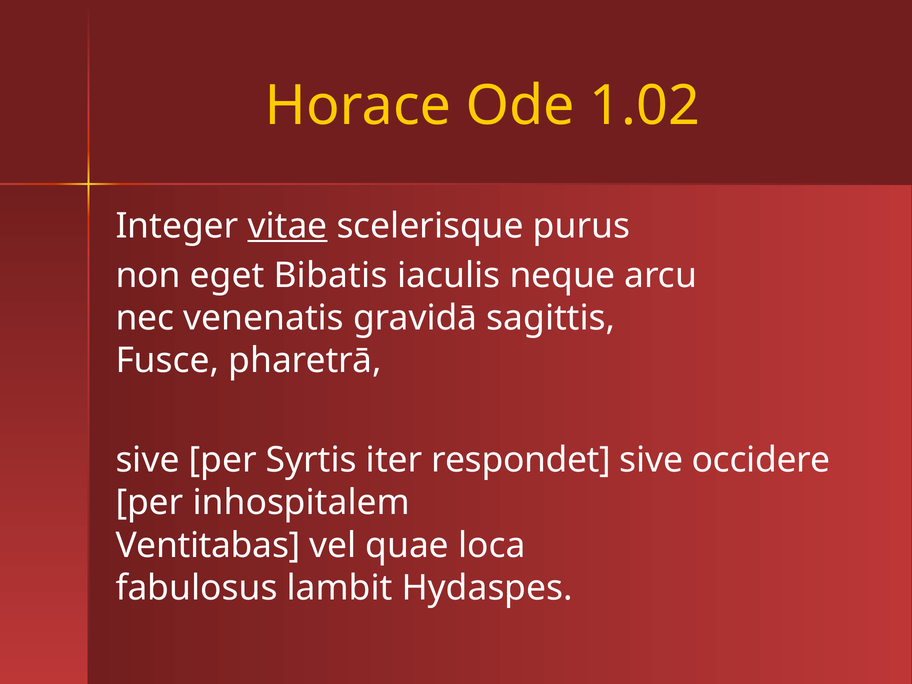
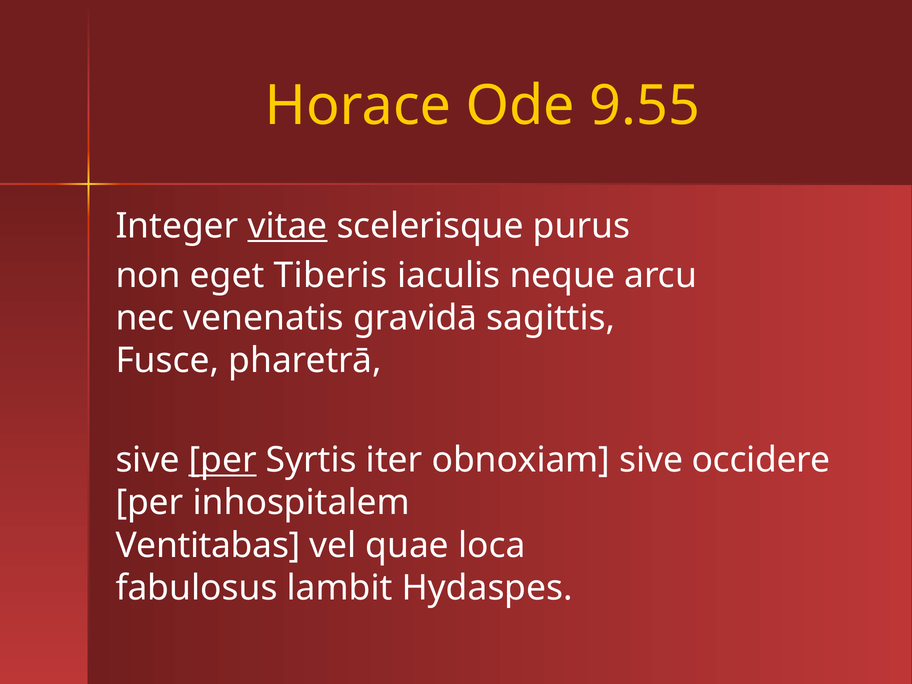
1.02: 1.02 -> 9.55
Bibatis: Bibatis -> Tiberis
per at (223, 460) underline: none -> present
respondet: respondet -> obnoxiam
